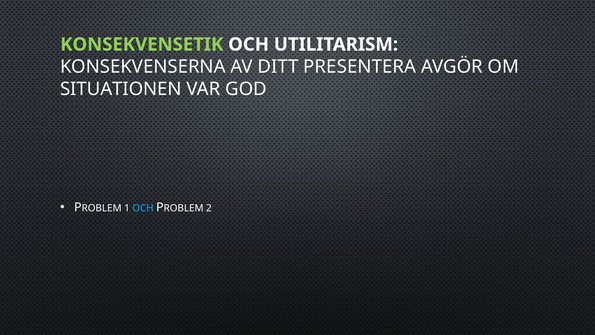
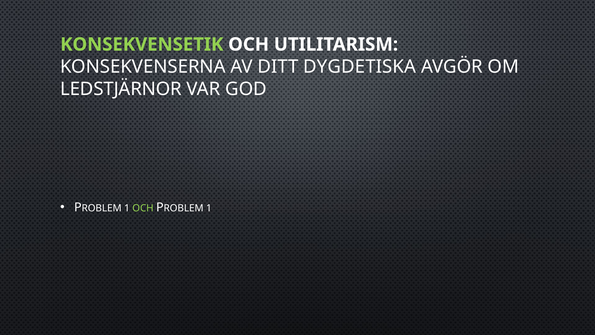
PRESENTERA: PRESENTERA -> DYGDETISKA
SITUATIONEN: SITUATIONEN -> LEDSTJÄRNOR
OCH at (143, 208) colour: light blue -> light green
2 at (209, 208): 2 -> 1
